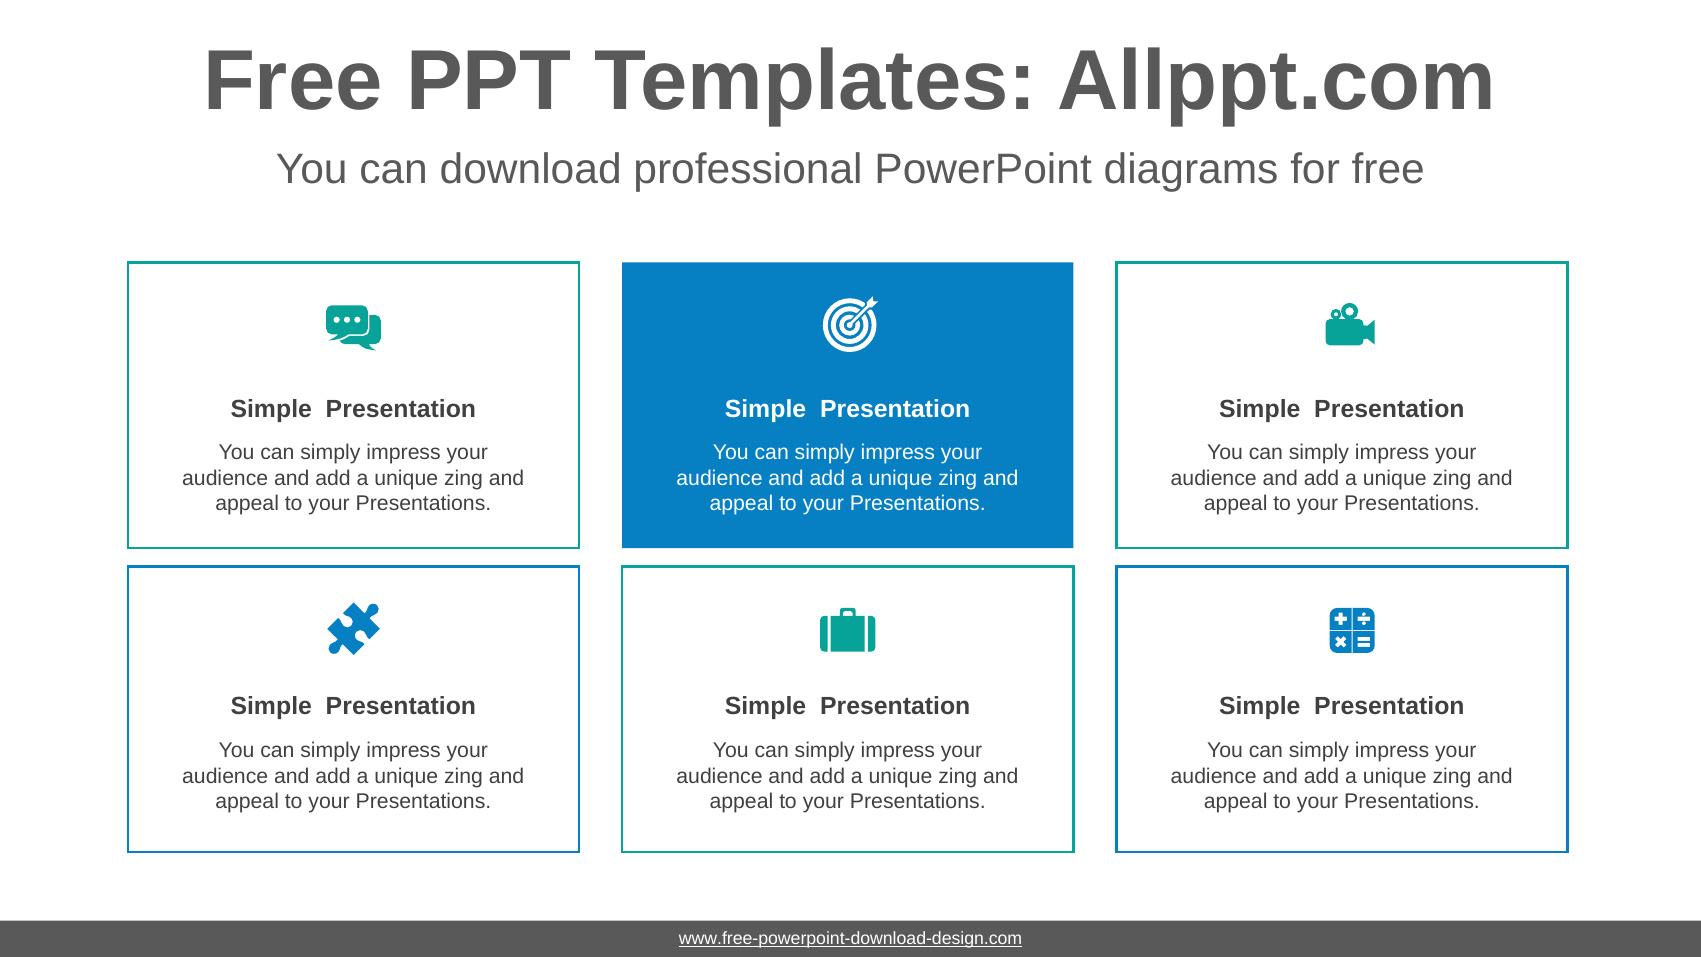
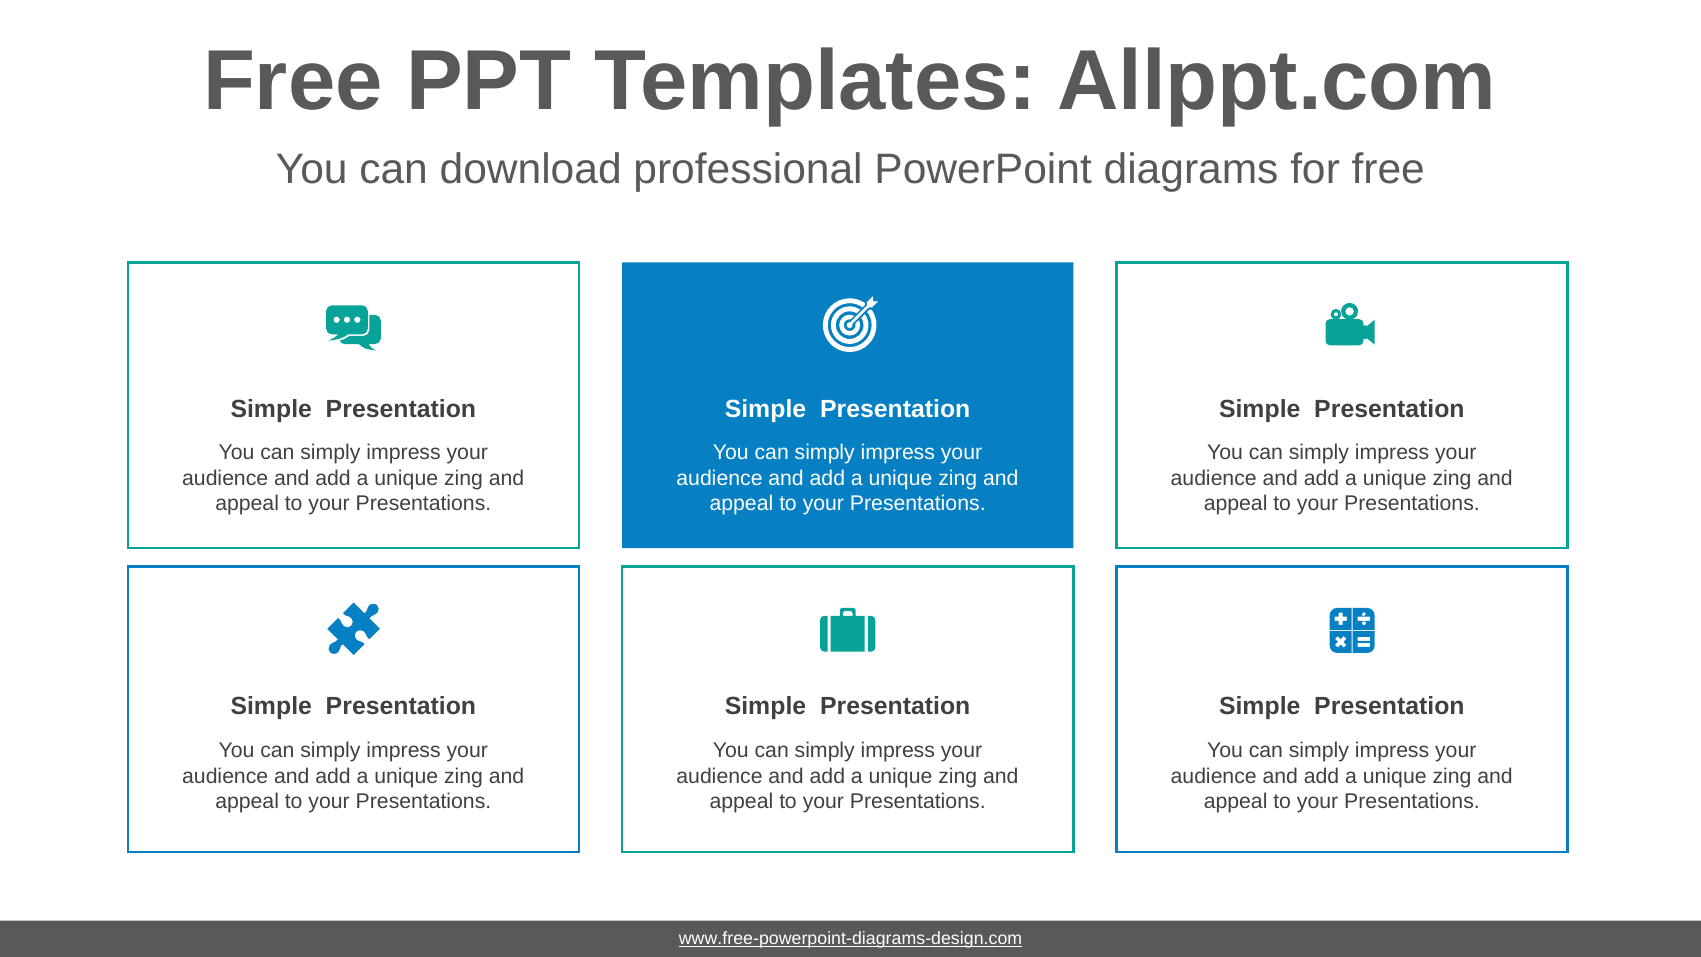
www.free-powerpoint-download-design.com: www.free-powerpoint-download-design.com -> www.free-powerpoint-diagrams-design.com
